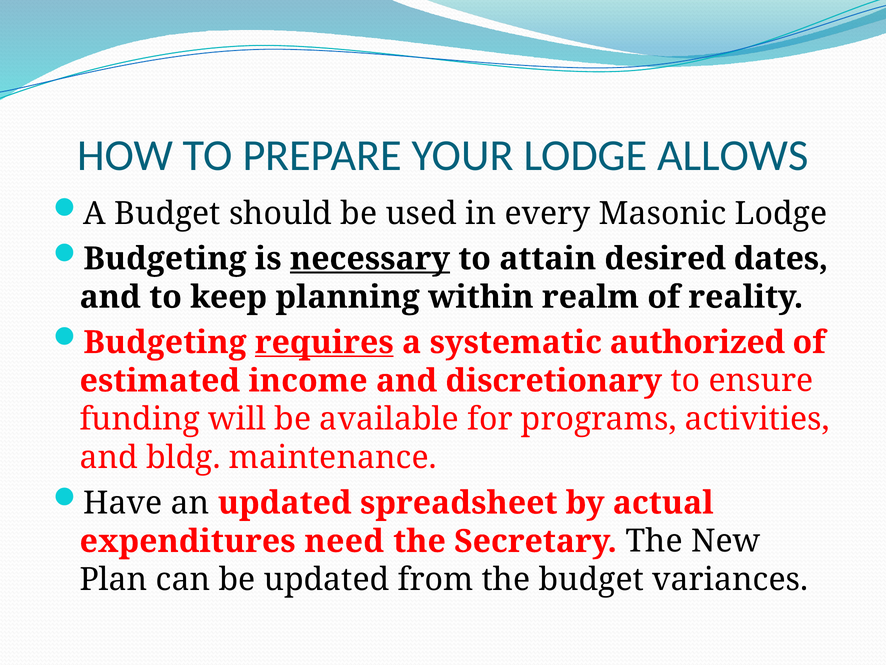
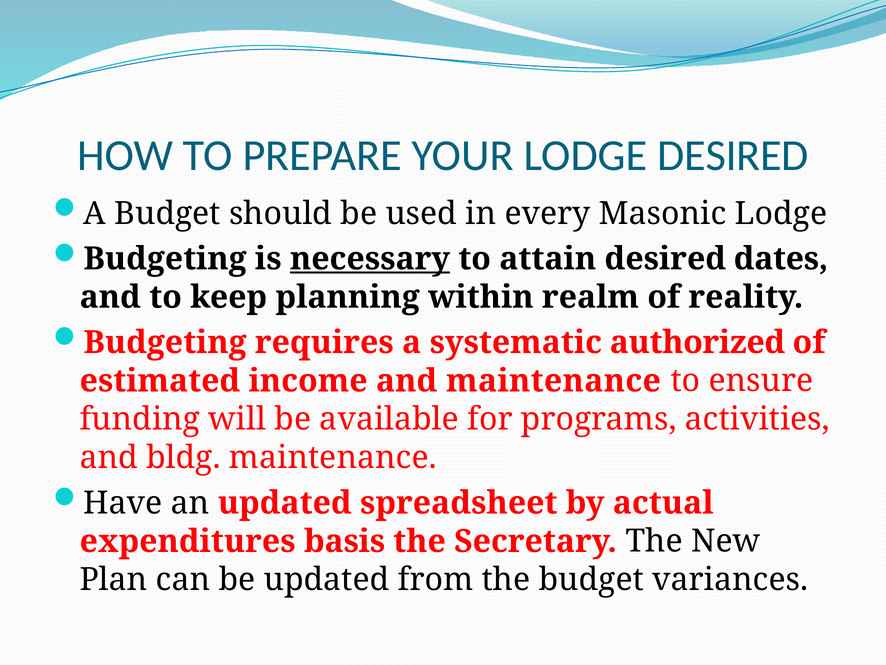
LODGE ALLOWS: ALLOWS -> DESIRED
requires underline: present -> none
and discretionary: discretionary -> maintenance
need: need -> basis
